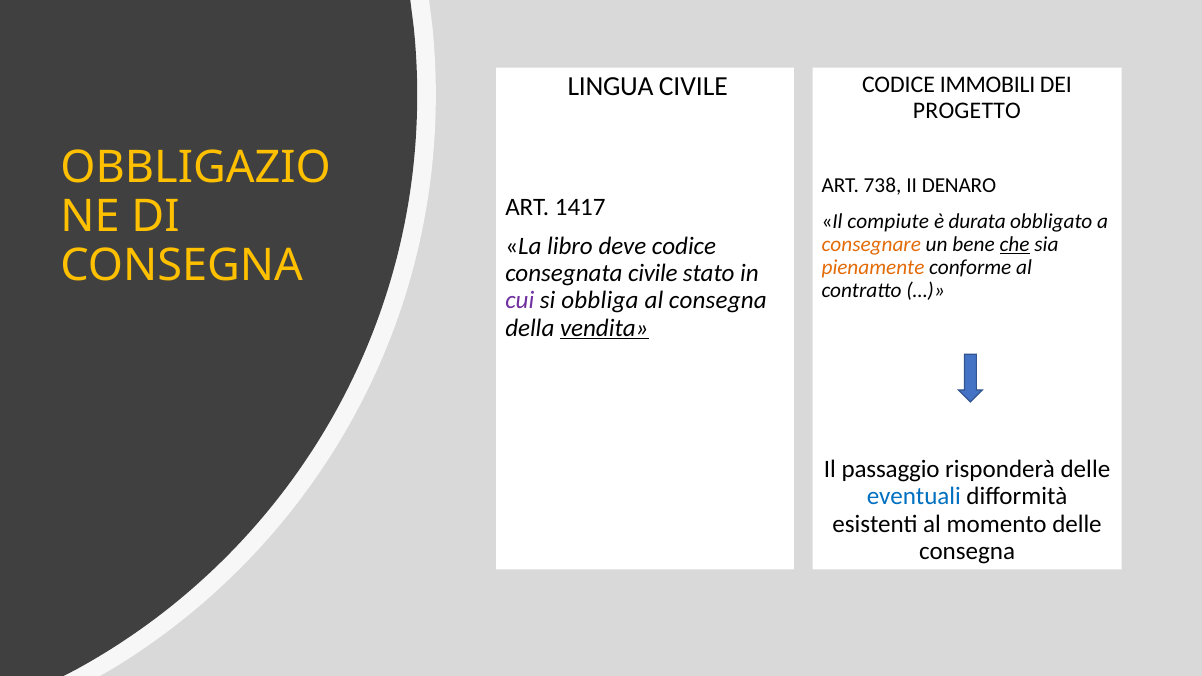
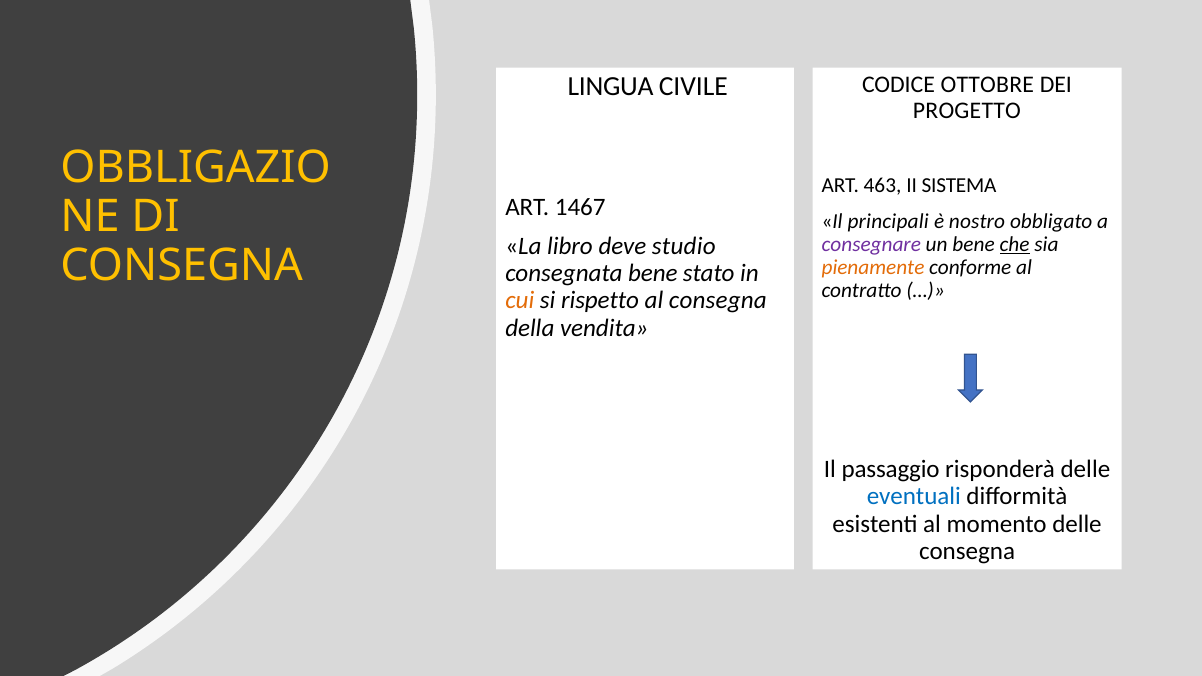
IMMOBILI: IMMOBILI -> OTTOBRE
738: 738 -> 463
DENARO: DENARO -> SISTEMA
1417: 1417 -> 1467
compiute: compiute -> principali
durata: durata -> nostro
consegnare colour: orange -> purple
deve codice: codice -> studio
consegnata civile: civile -> bene
cui colour: purple -> orange
obbliga: obbliga -> rispetto
vendita underline: present -> none
